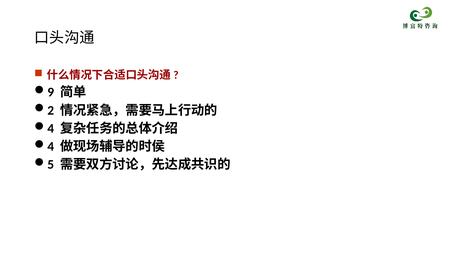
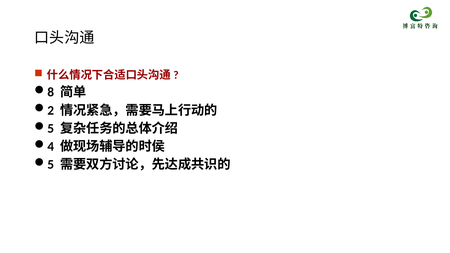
9: 9 -> 8
4 at (51, 129): 4 -> 5
